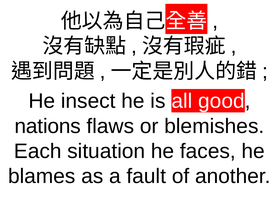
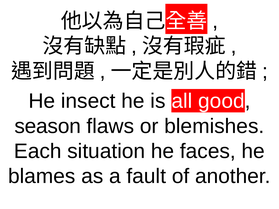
nations: nations -> season
